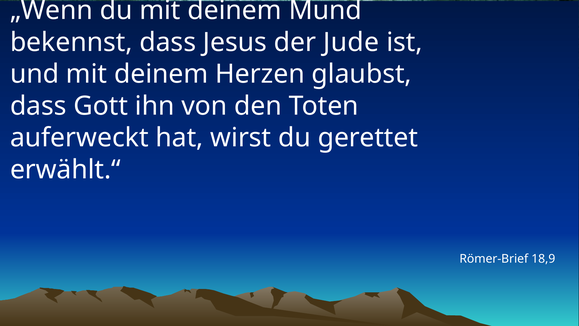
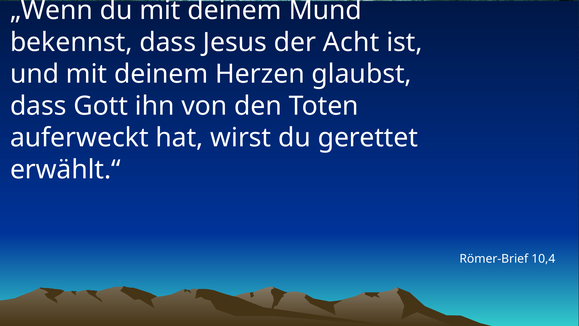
Jude: Jude -> Acht
18,9: 18,9 -> 10,4
